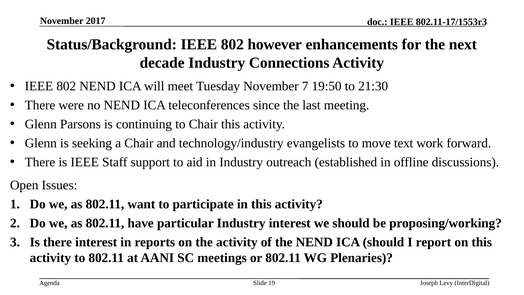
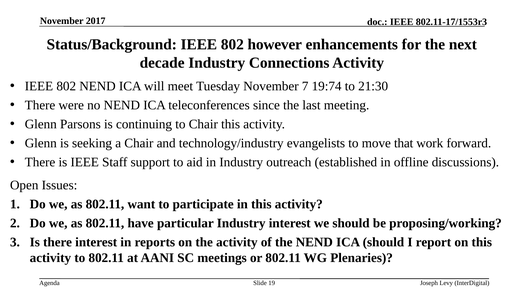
19:50: 19:50 -> 19:74
text: text -> that
